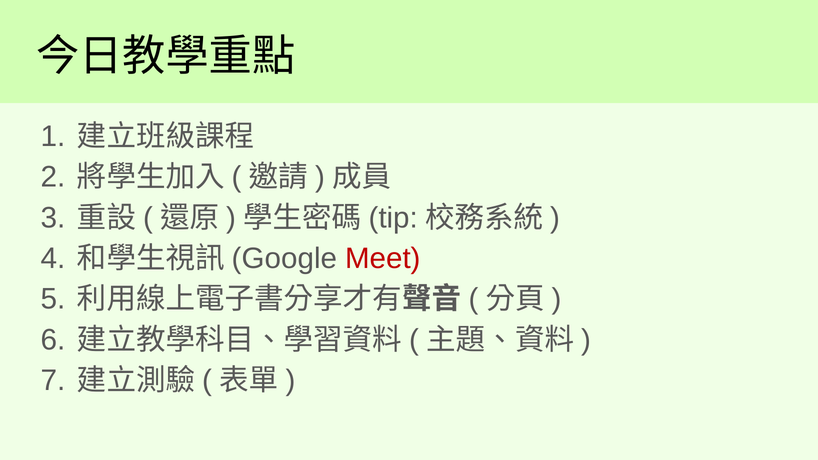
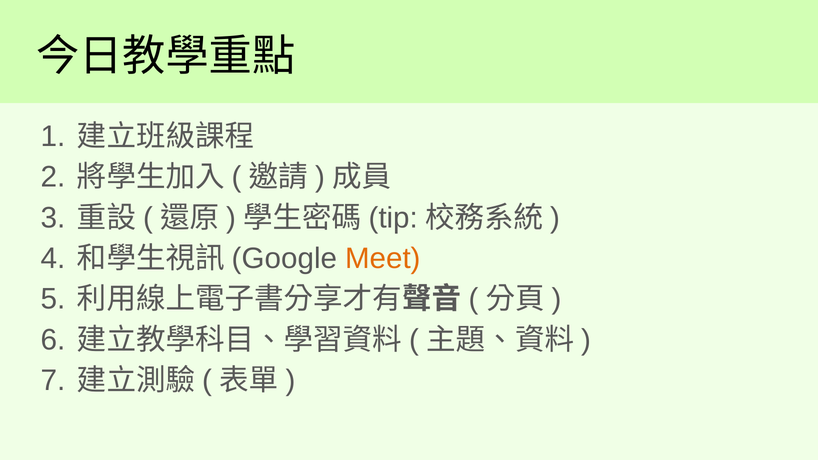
Meet colour: red -> orange
